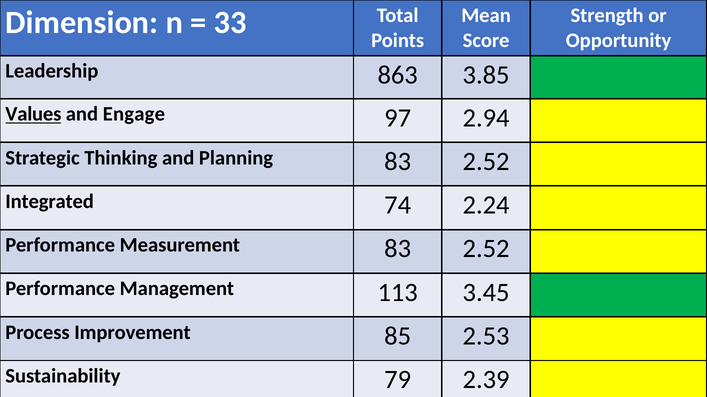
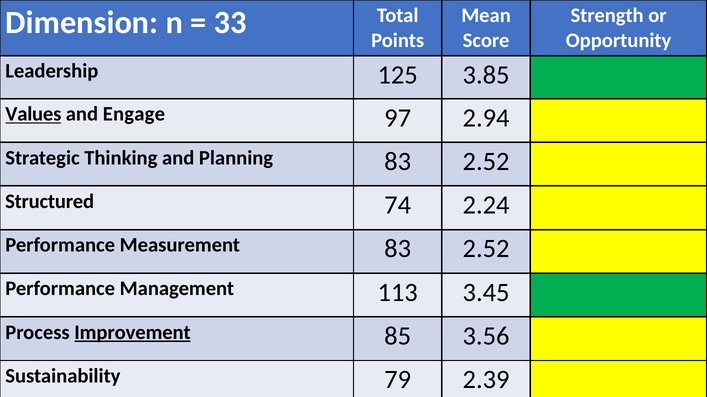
863: 863 -> 125
Integrated: Integrated -> Structured
Improvement underline: none -> present
2.53: 2.53 -> 3.56
